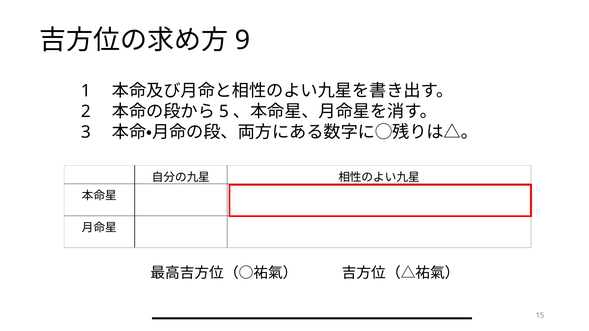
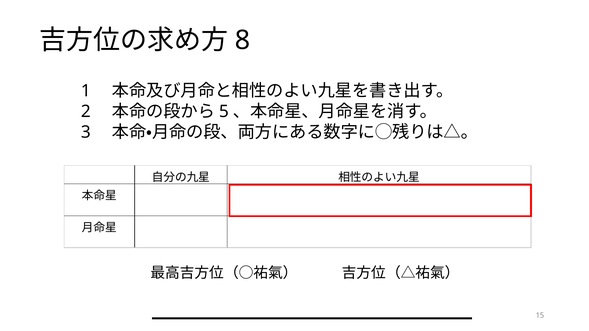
9: 9 -> 8
